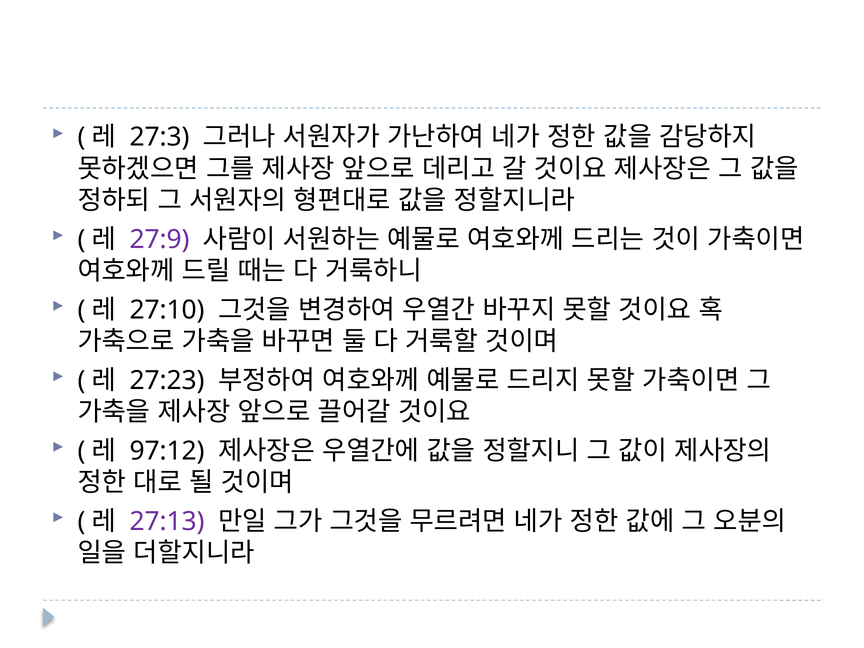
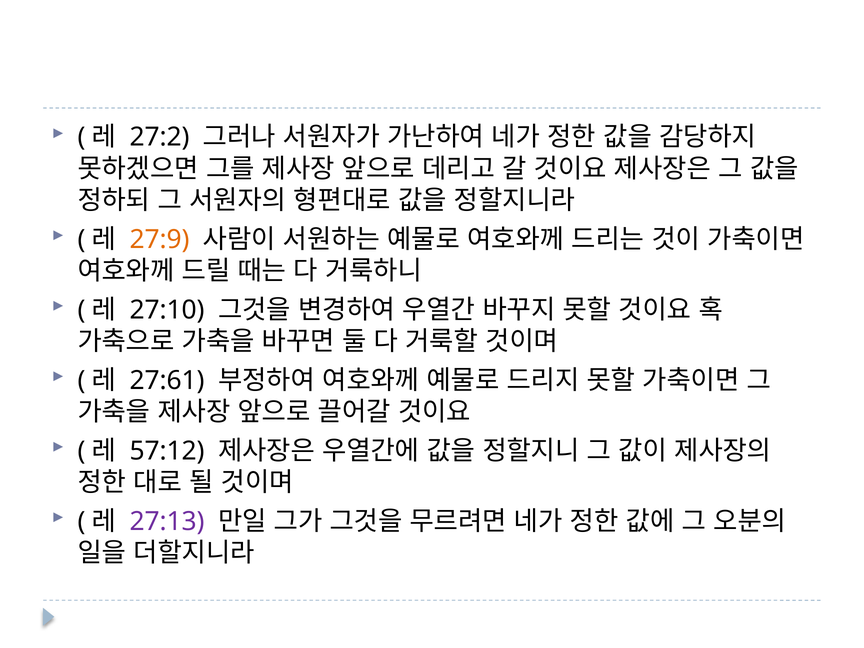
27:3: 27:3 -> 27:2
27:9 colour: purple -> orange
27:23: 27:23 -> 27:61
97:12: 97:12 -> 57:12
